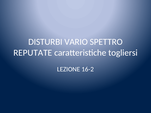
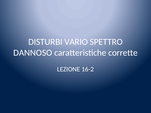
REPUTATE: REPUTATE -> DANNOSO
togliersi: togliersi -> corrette
